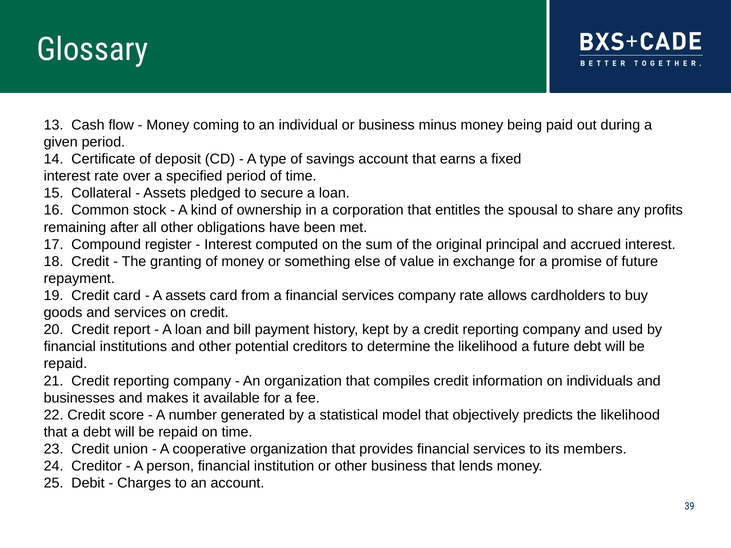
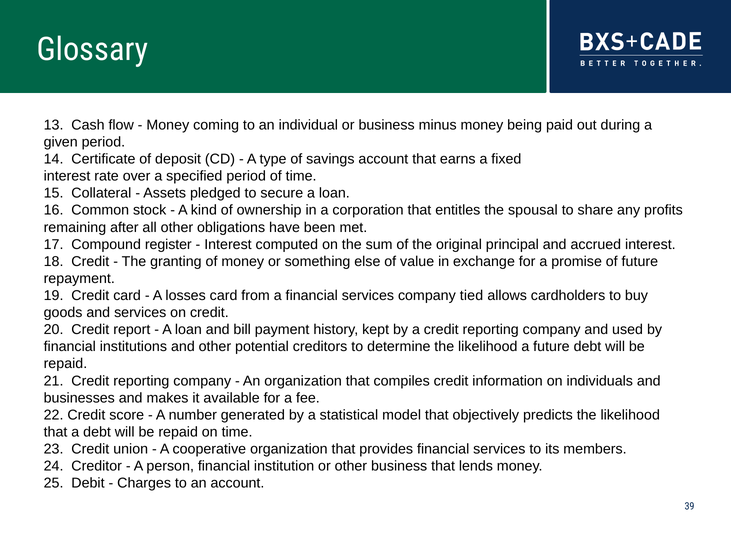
A assets: assets -> losses
company rate: rate -> tied
